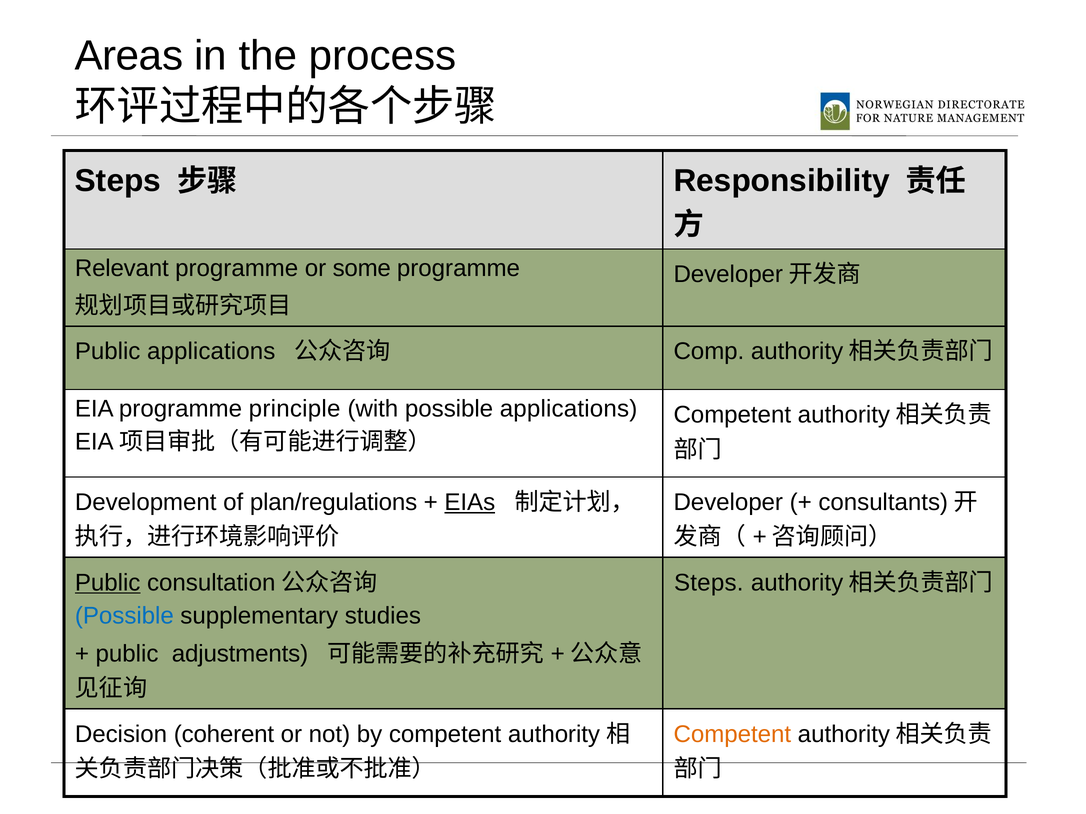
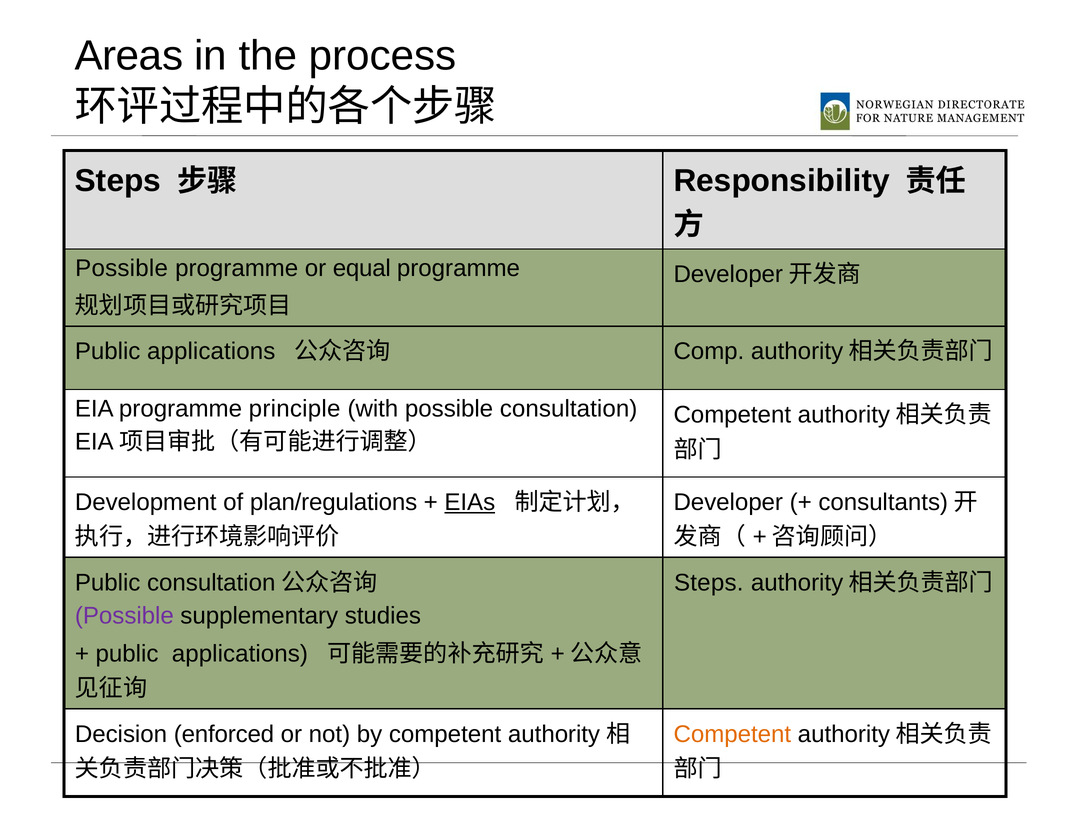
Relevant at (122, 268): Relevant -> Possible
some: some -> equal
possible applications: applications -> consultation
Public at (108, 583) underline: present -> none
Possible at (124, 616) colour: blue -> purple
adjustments at (240, 654): adjustments -> applications
coherent: coherent -> enforced
